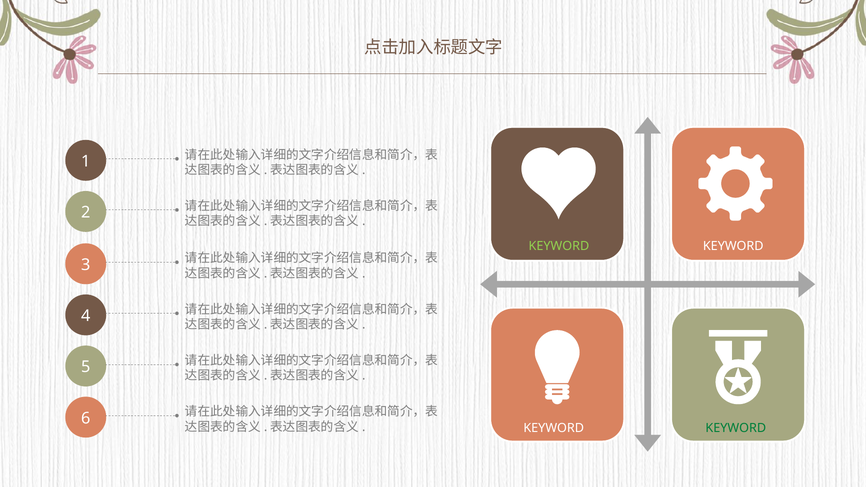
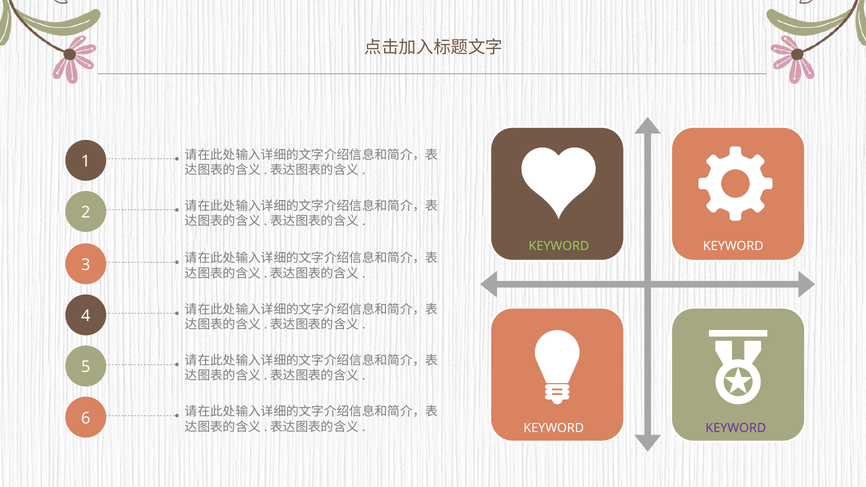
KEYWORD at (736, 429) colour: green -> purple
